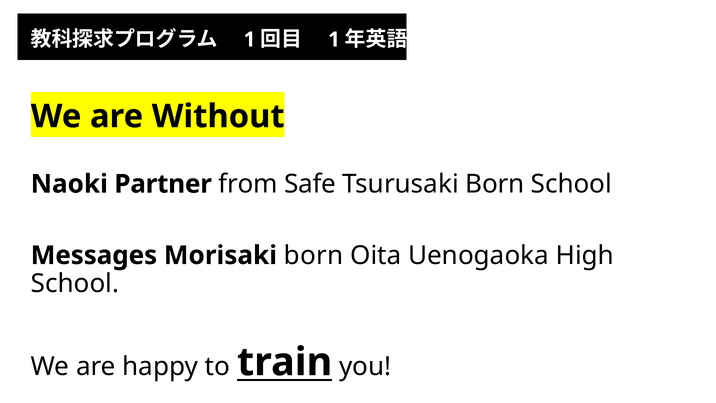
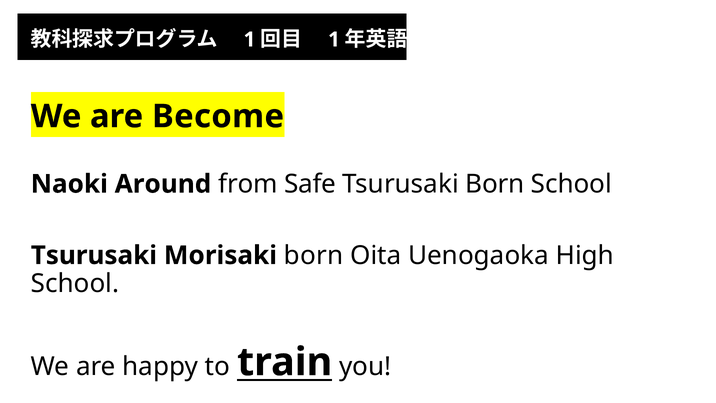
Without: Without -> Become
Partner: Partner -> Around
Messages at (94, 255): Messages -> Tsurusaki
